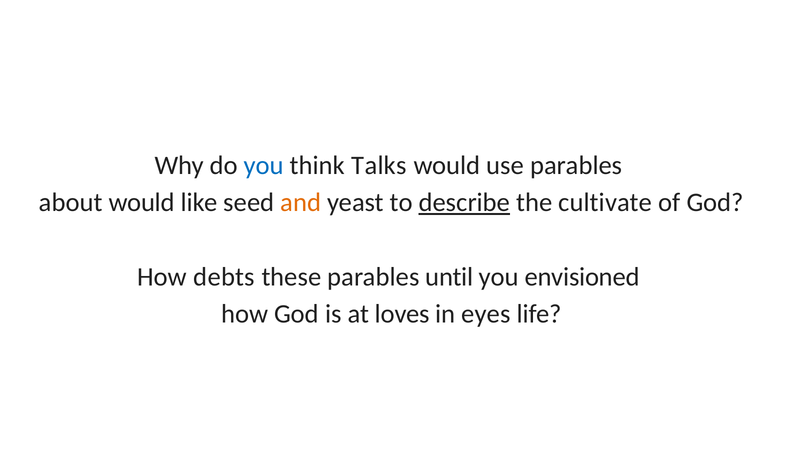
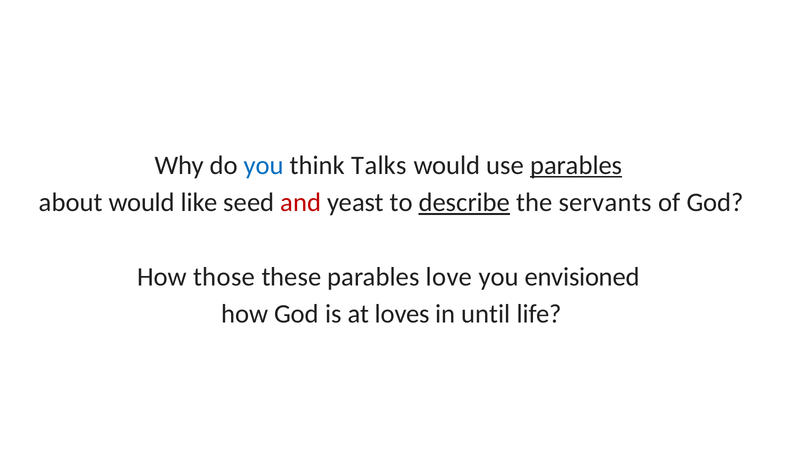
parables at (576, 165) underline: none -> present
and colour: orange -> red
cultivate: cultivate -> servants
debts: debts -> those
until: until -> love
eyes: eyes -> until
